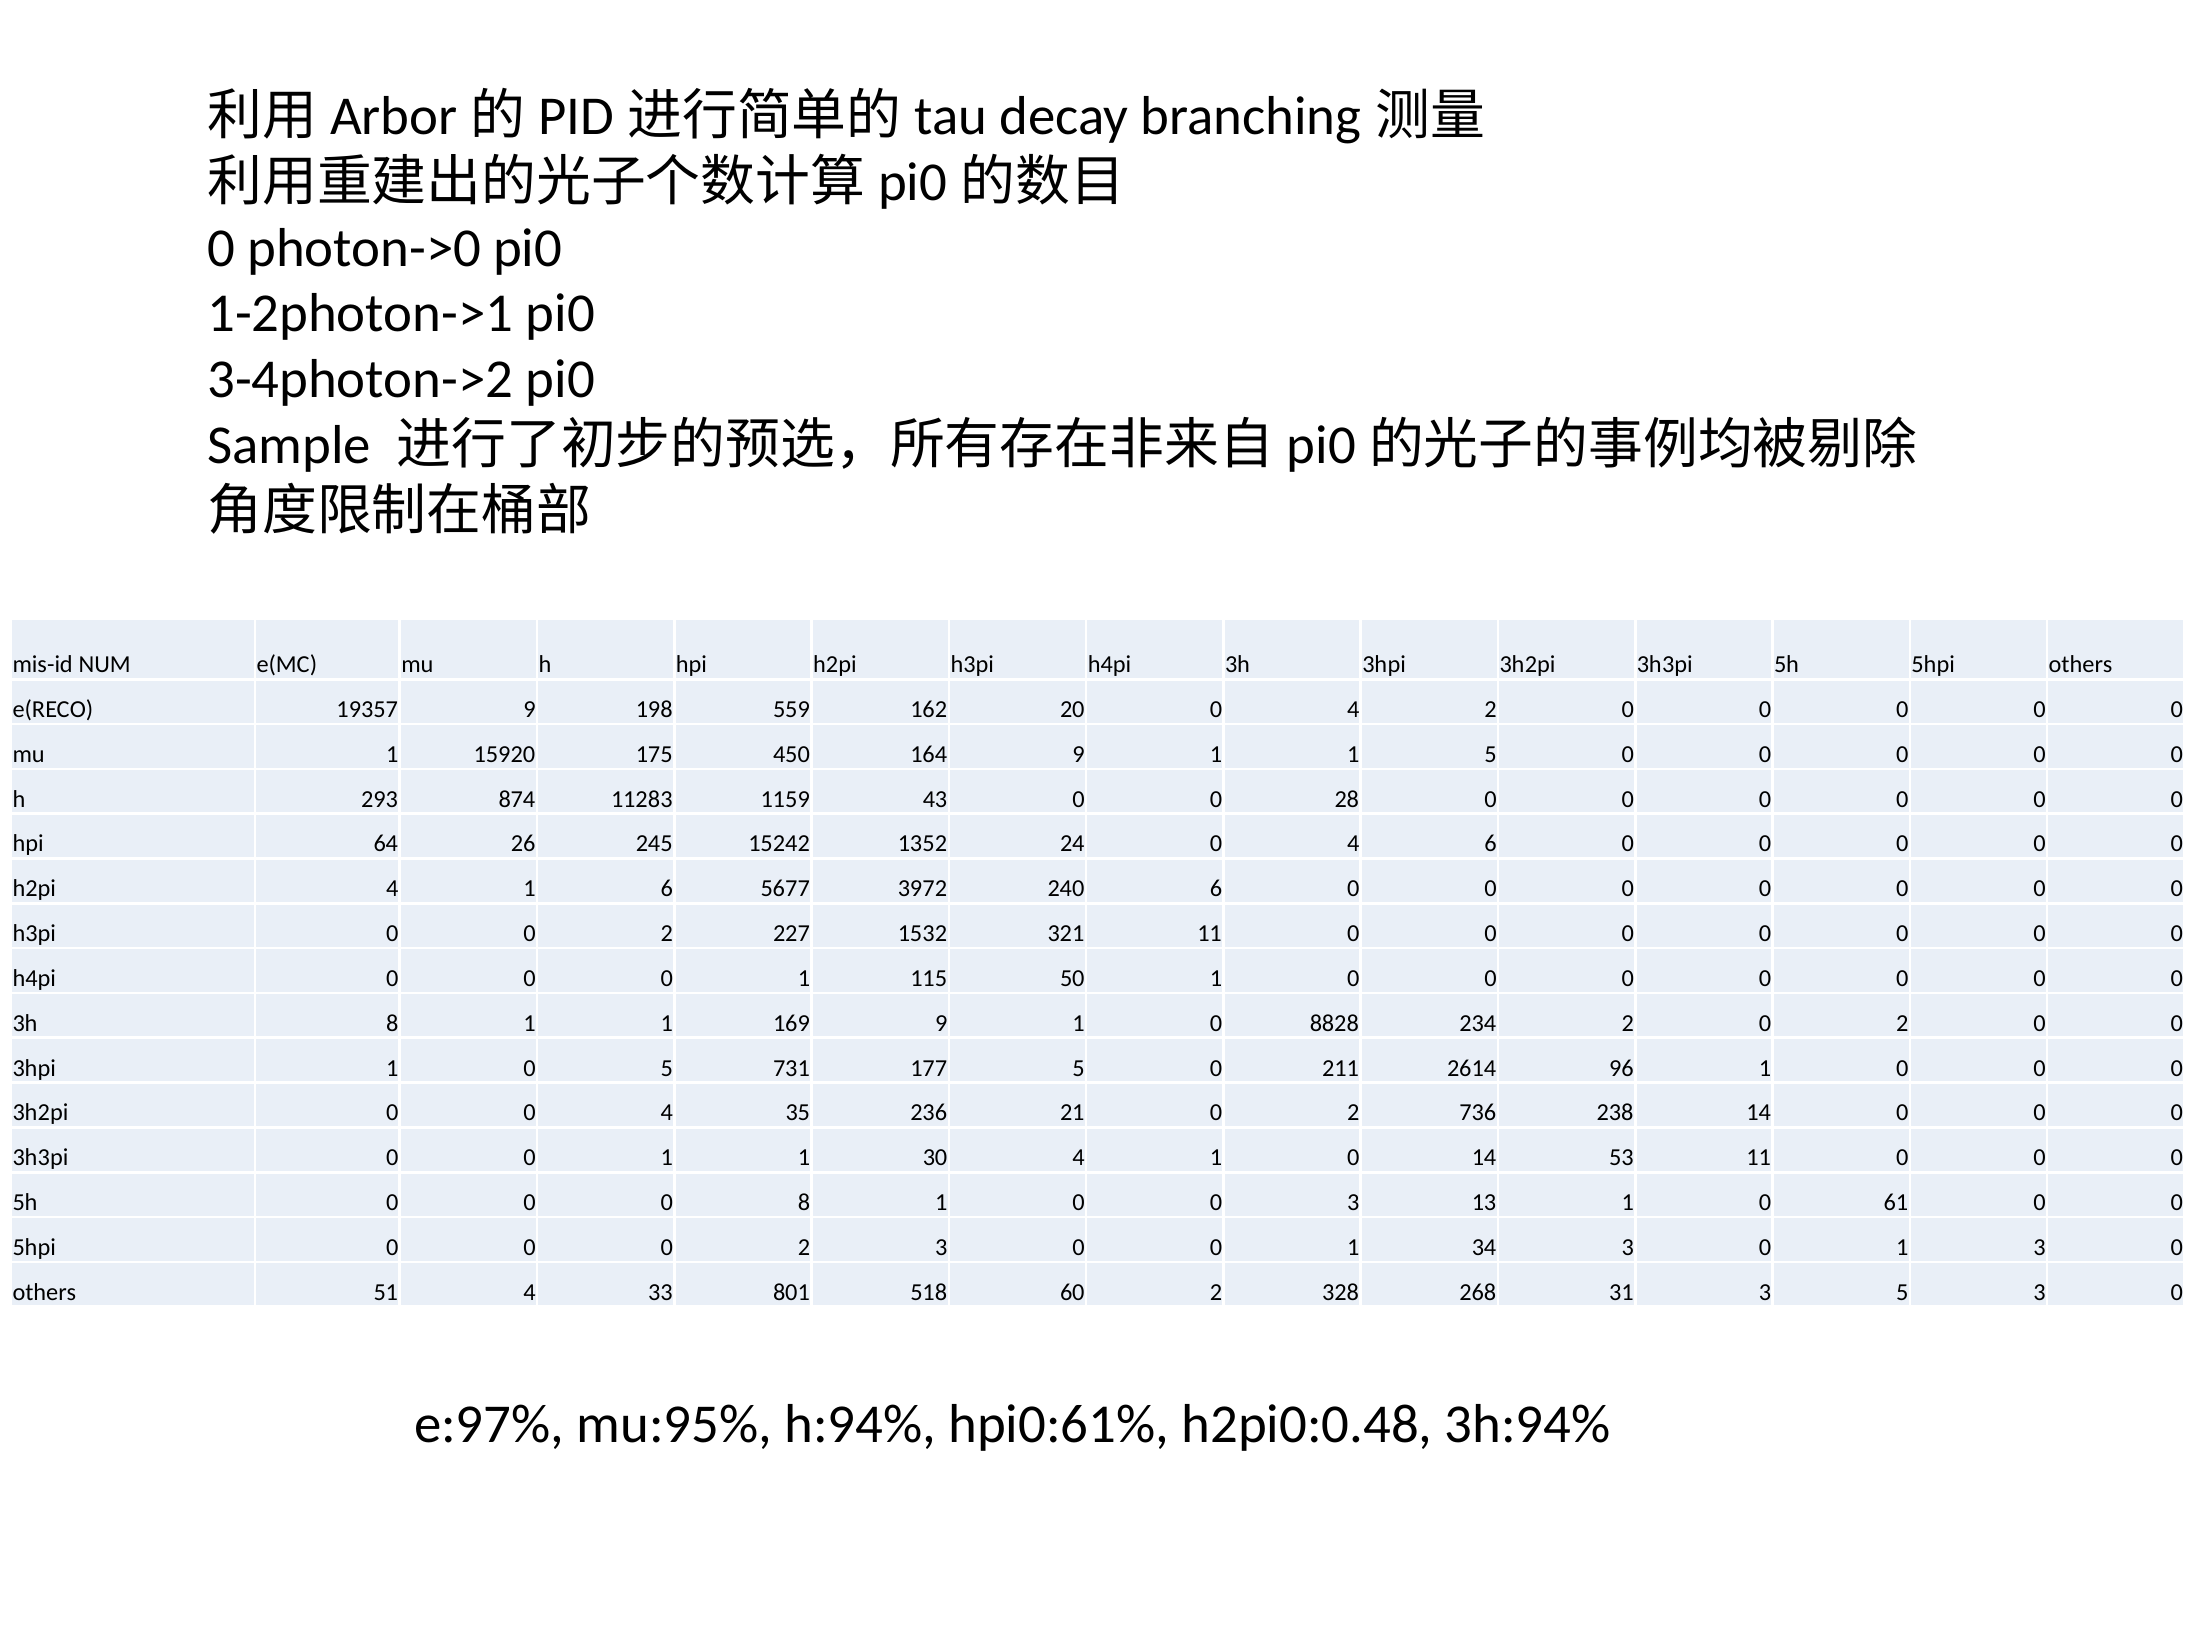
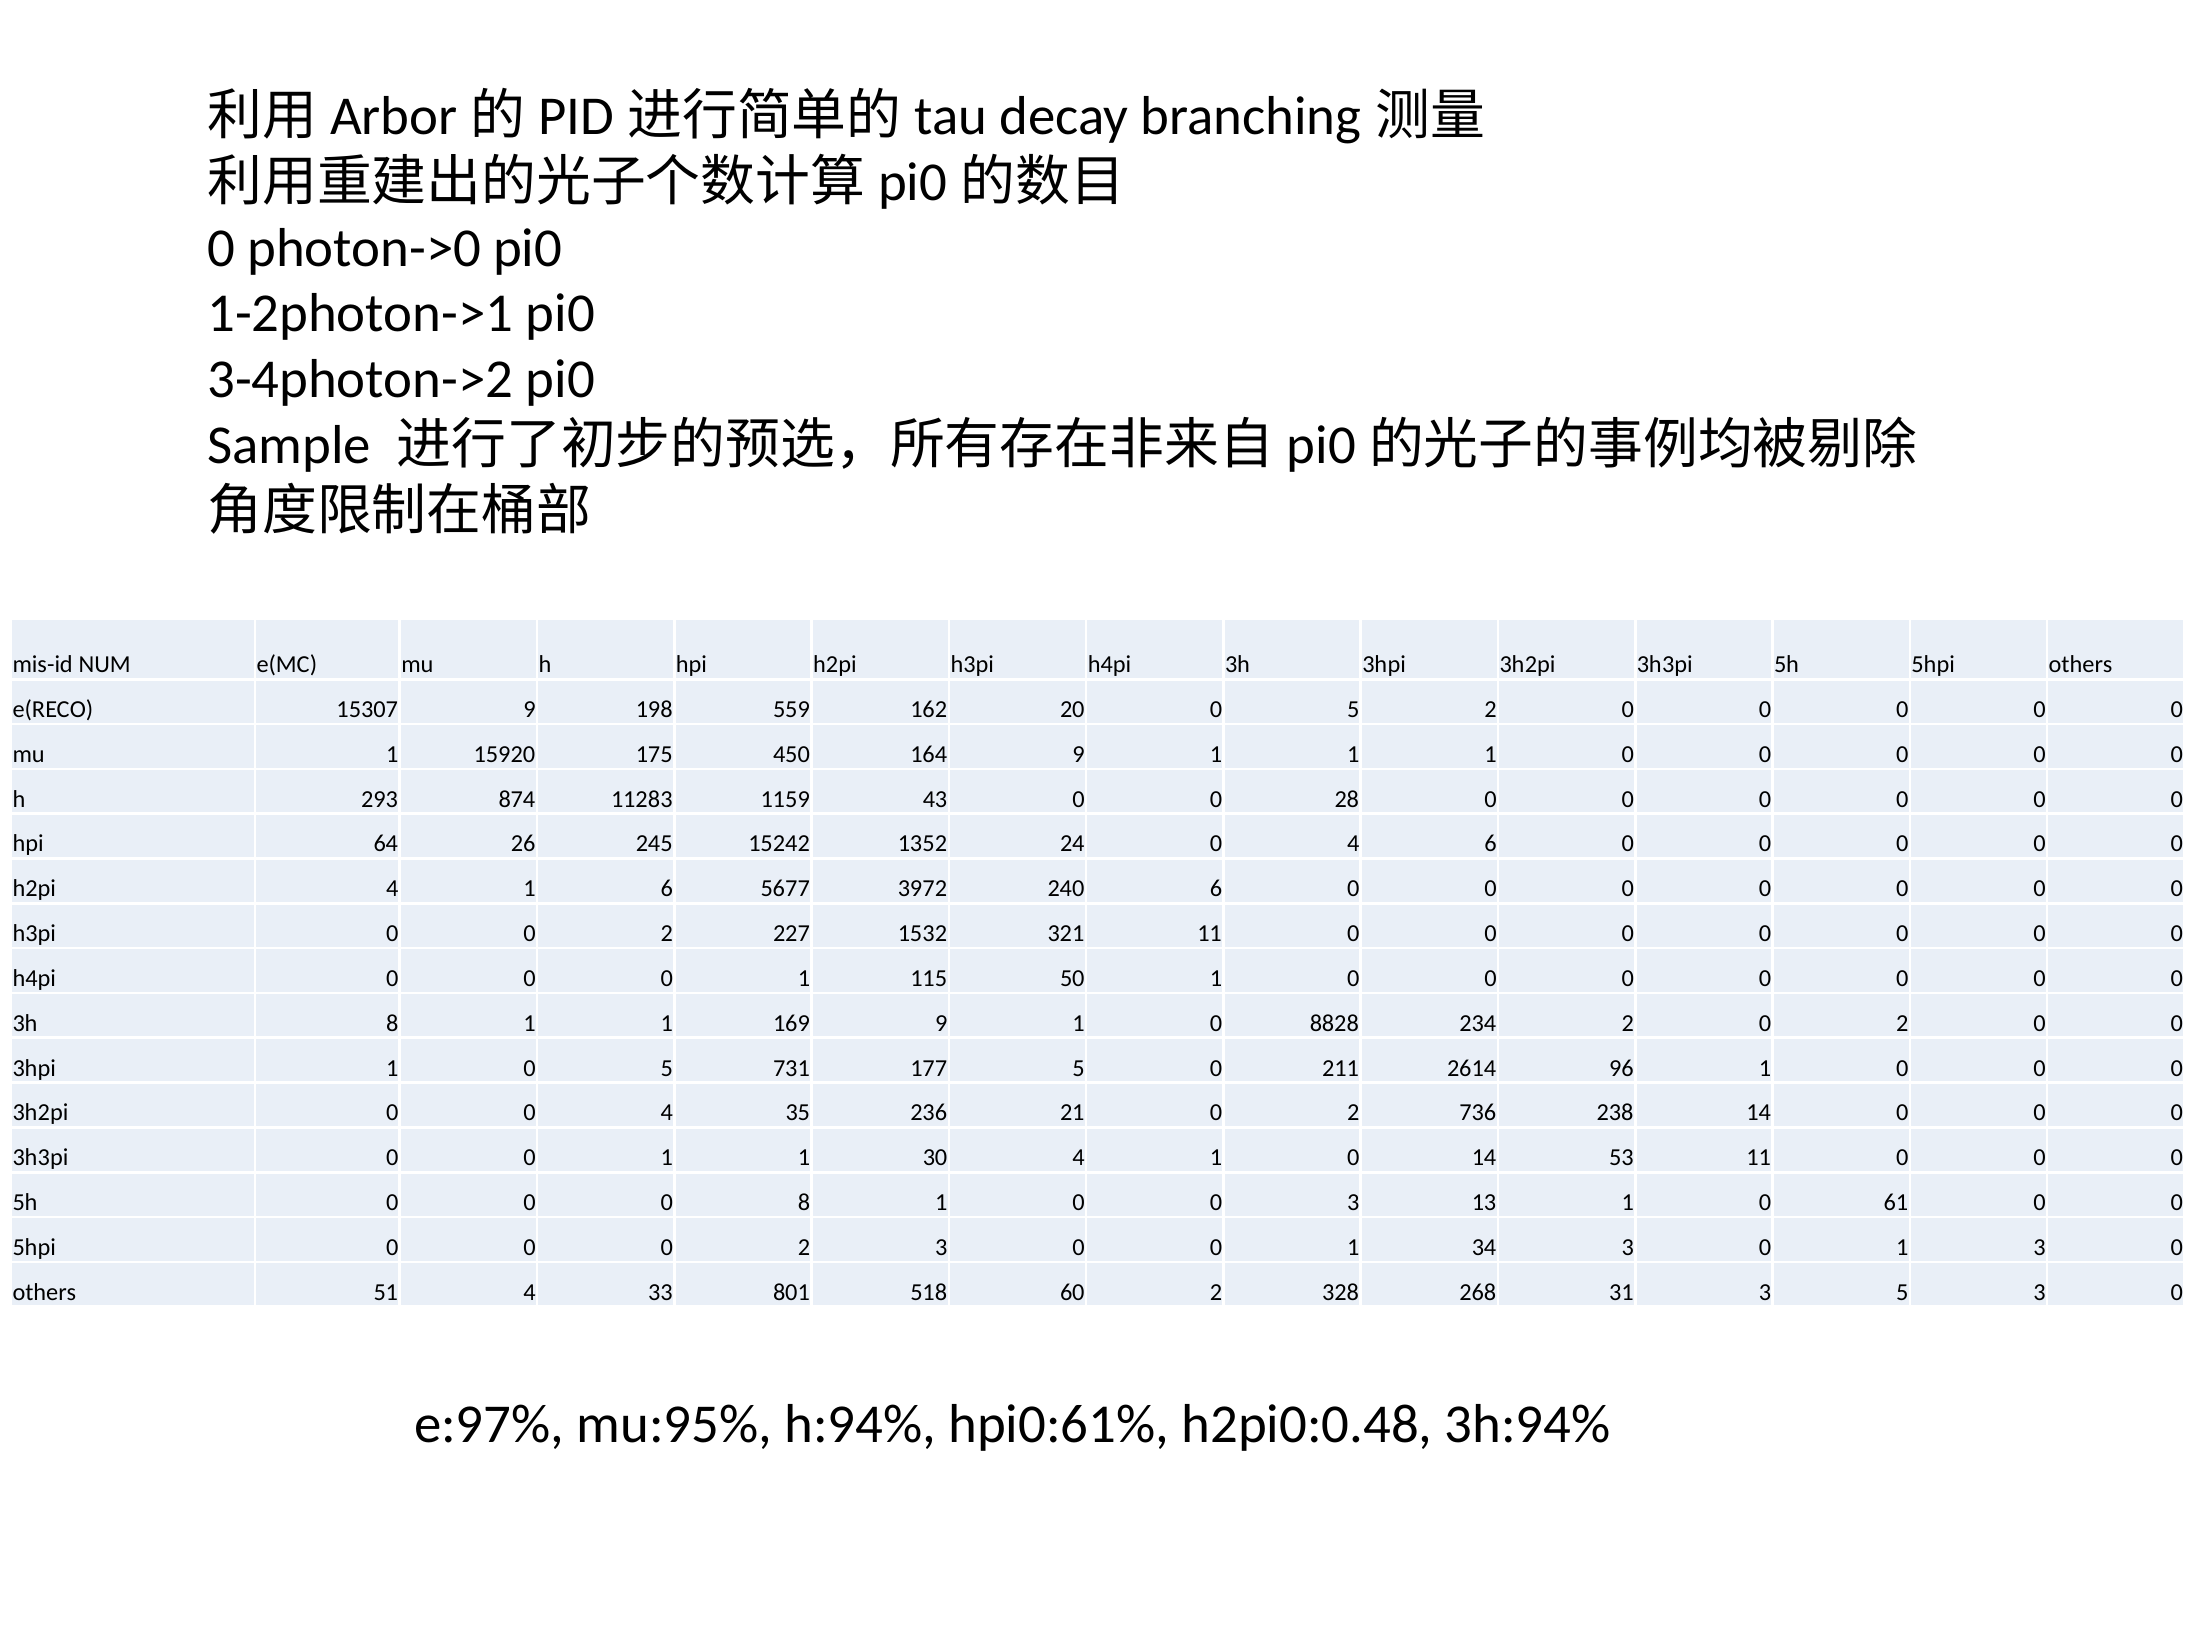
19357: 19357 -> 15307
20 0 4: 4 -> 5
1 1 5: 5 -> 1
